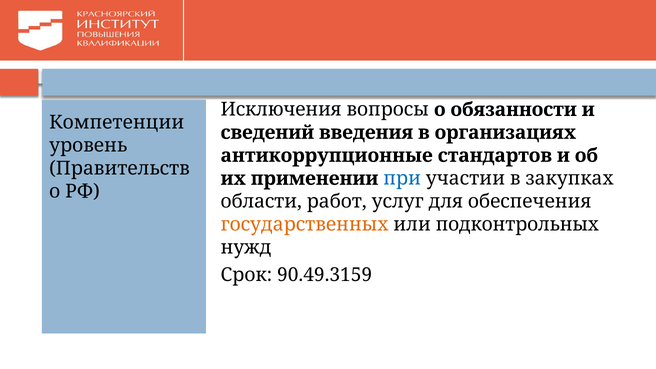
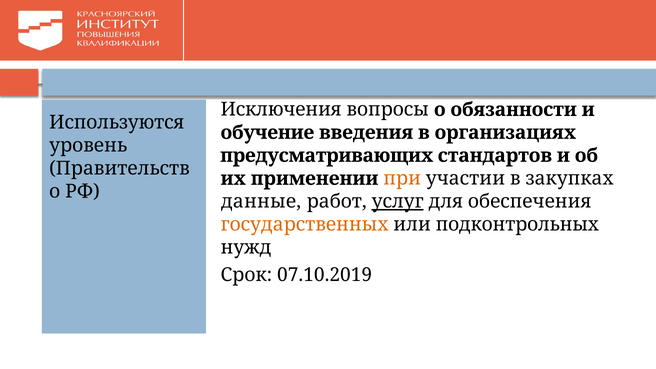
Компетенции: Компетенции -> Используются
сведений: сведений -> обучение
антикоррупционные: антикоррупционные -> предусматривающих
при colour: blue -> orange
области: области -> данные
услуг underline: none -> present
90.49.3159: 90.49.3159 -> 07.10.2019
